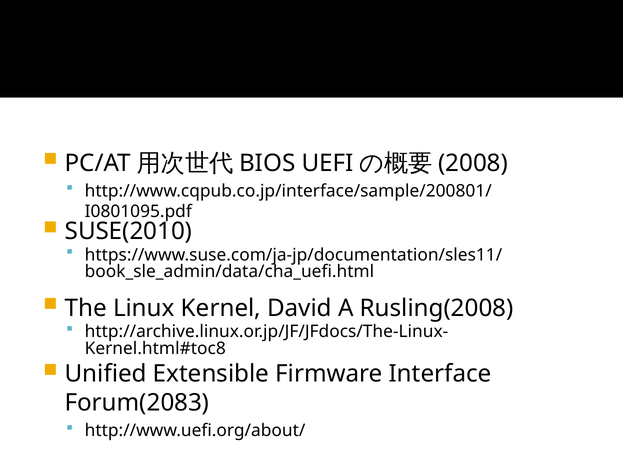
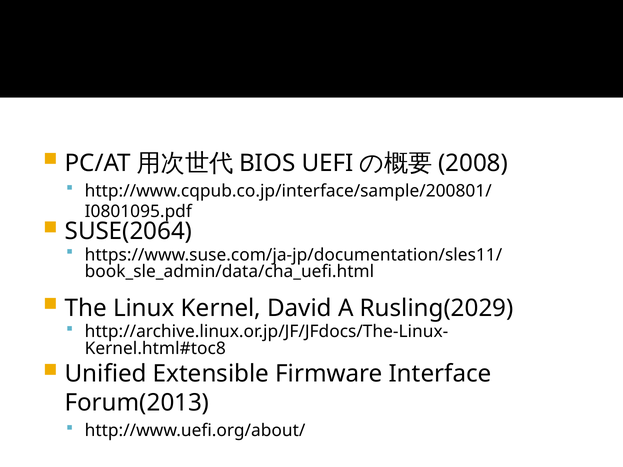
SUSE(2010: SUSE(2010 -> SUSE(2064
Rusling(2008: Rusling(2008 -> Rusling(2029
Forum(2083: Forum(2083 -> Forum(2013
